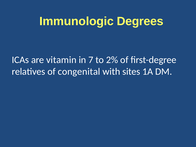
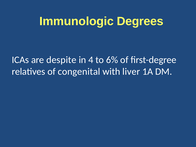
vitamin: vitamin -> despite
7: 7 -> 4
2%: 2% -> 6%
sites: sites -> liver
